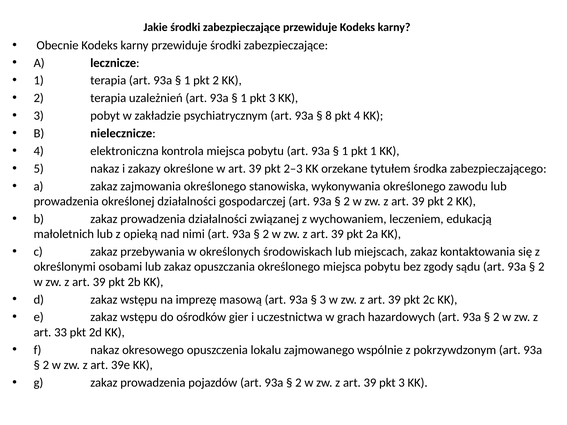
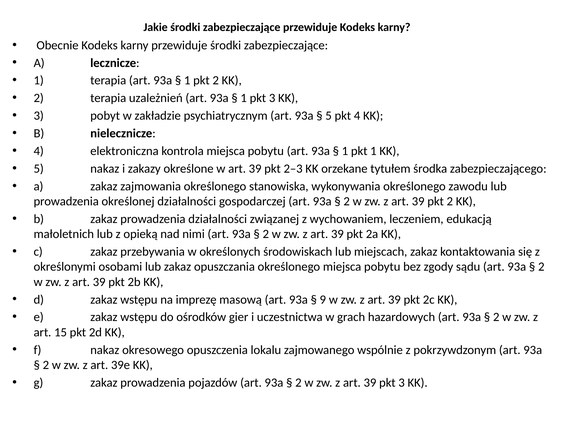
8 at (329, 116): 8 -> 5
3 at (323, 300): 3 -> 9
33: 33 -> 15
